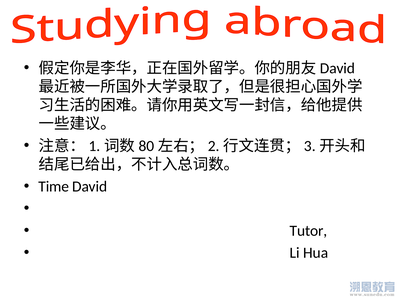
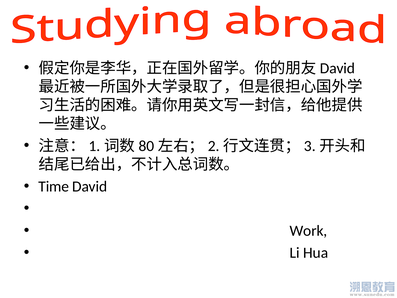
Tutor: Tutor -> Work
